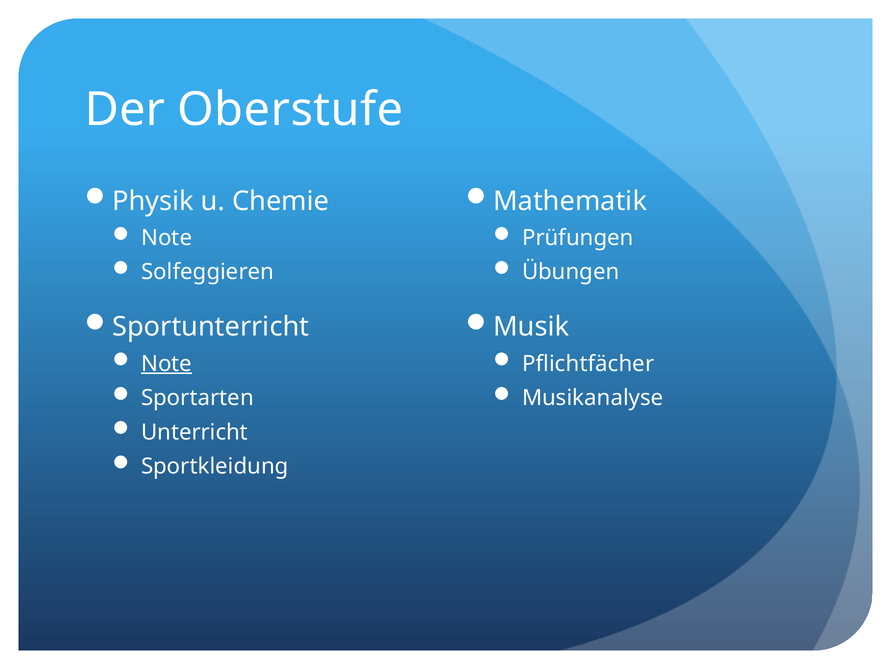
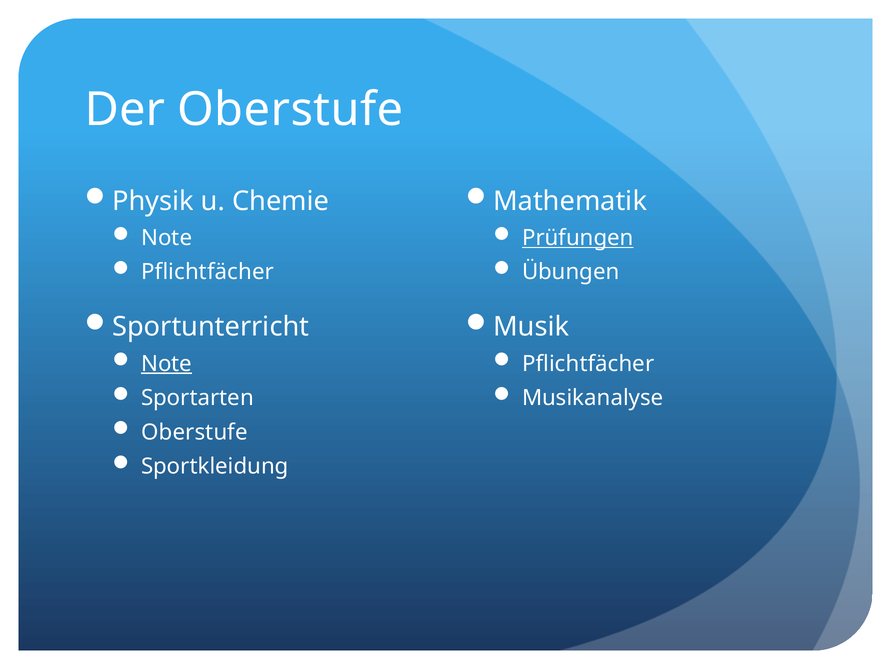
Prüfungen underline: none -> present
Solfeggieren at (208, 272): Solfeggieren -> Pflichtfächer
Unterricht at (195, 432): Unterricht -> Oberstufe
